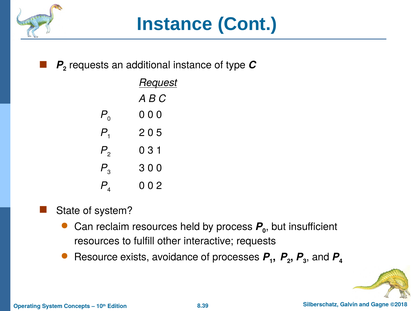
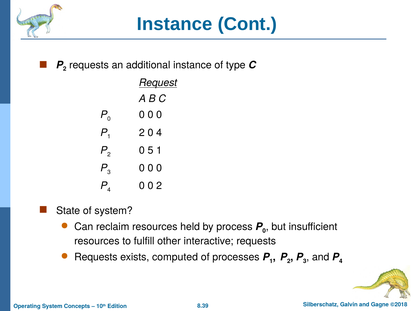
0 5: 5 -> 4
0 3: 3 -> 5
3 at (142, 168): 3 -> 0
Resource at (96, 257): Resource -> Requests
avoidance: avoidance -> computed
